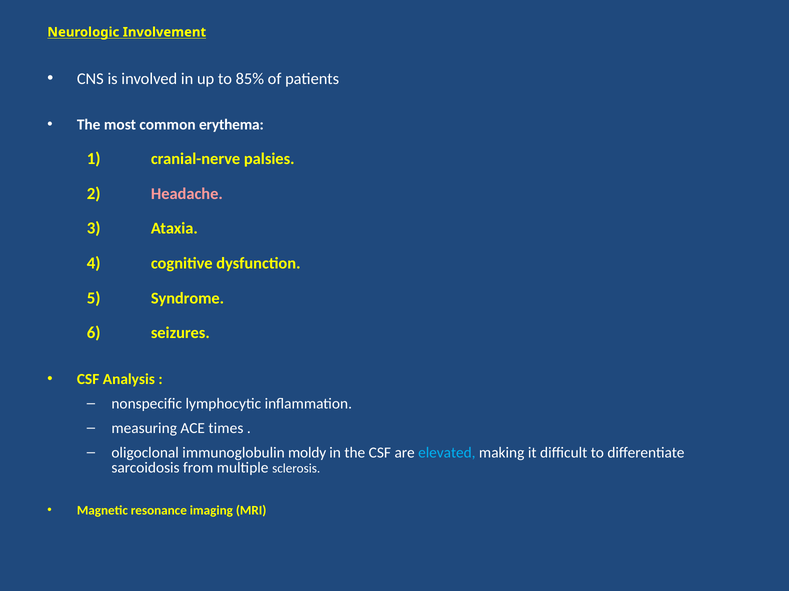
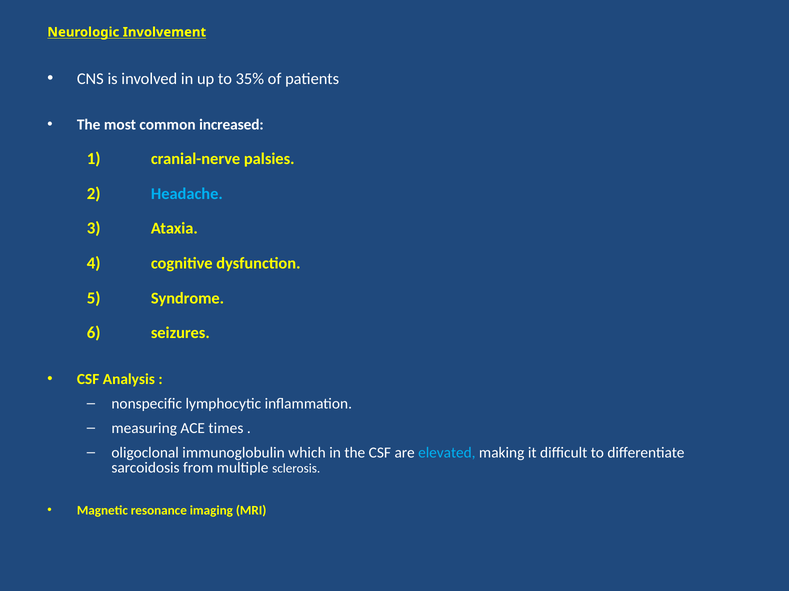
85%: 85% -> 35%
erythema: erythema -> increased
Headache colour: pink -> light blue
moldy: moldy -> which
